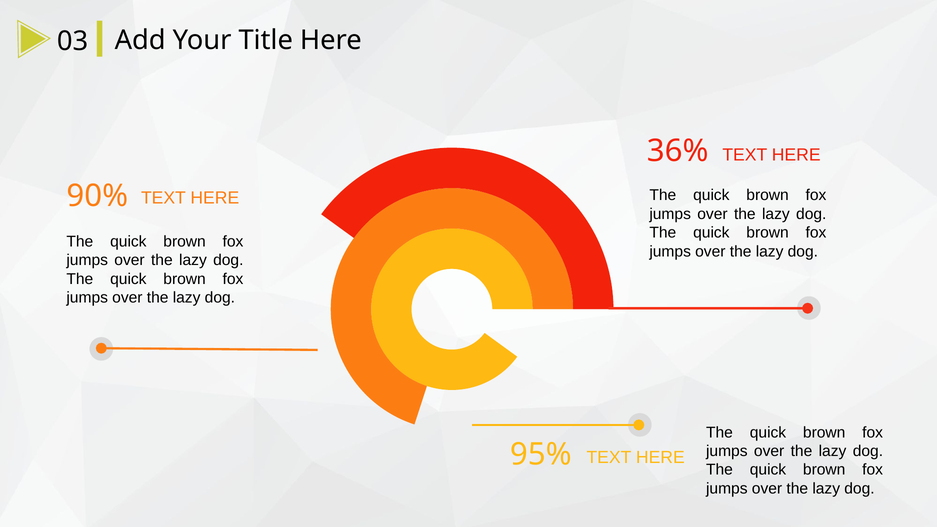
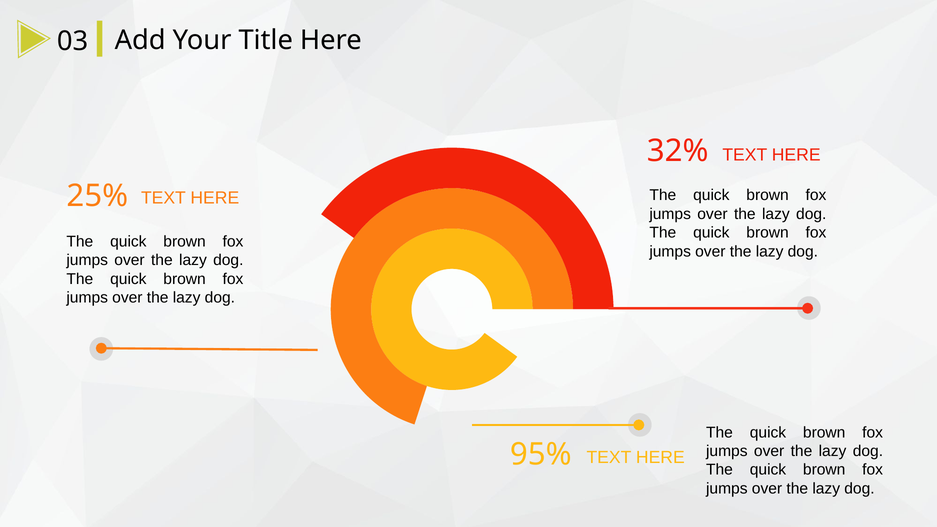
36%: 36% -> 32%
90%: 90% -> 25%
